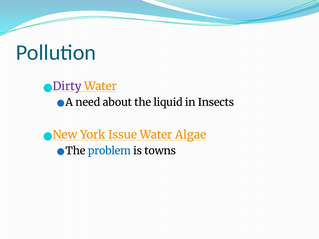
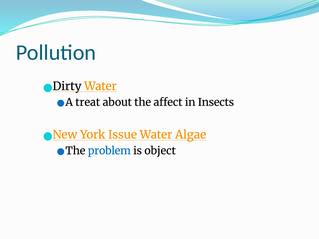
Dirty colour: purple -> black
need: need -> treat
liquid: liquid -> affect
towns: towns -> object
